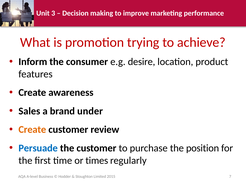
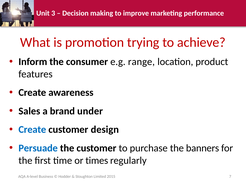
desire: desire -> range
Create at (32, 129) colour: orange -> blue
review: review -> design
position: position -> banners
